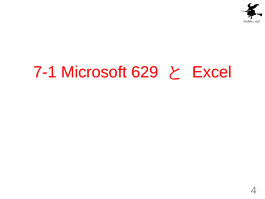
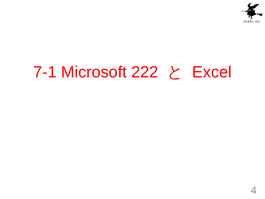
629: 629 -> 222
